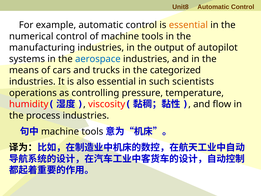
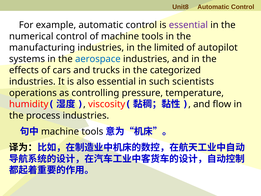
essential at (188, 25) colour: orange -> purple
output: output -> limited
means: means -> effects
